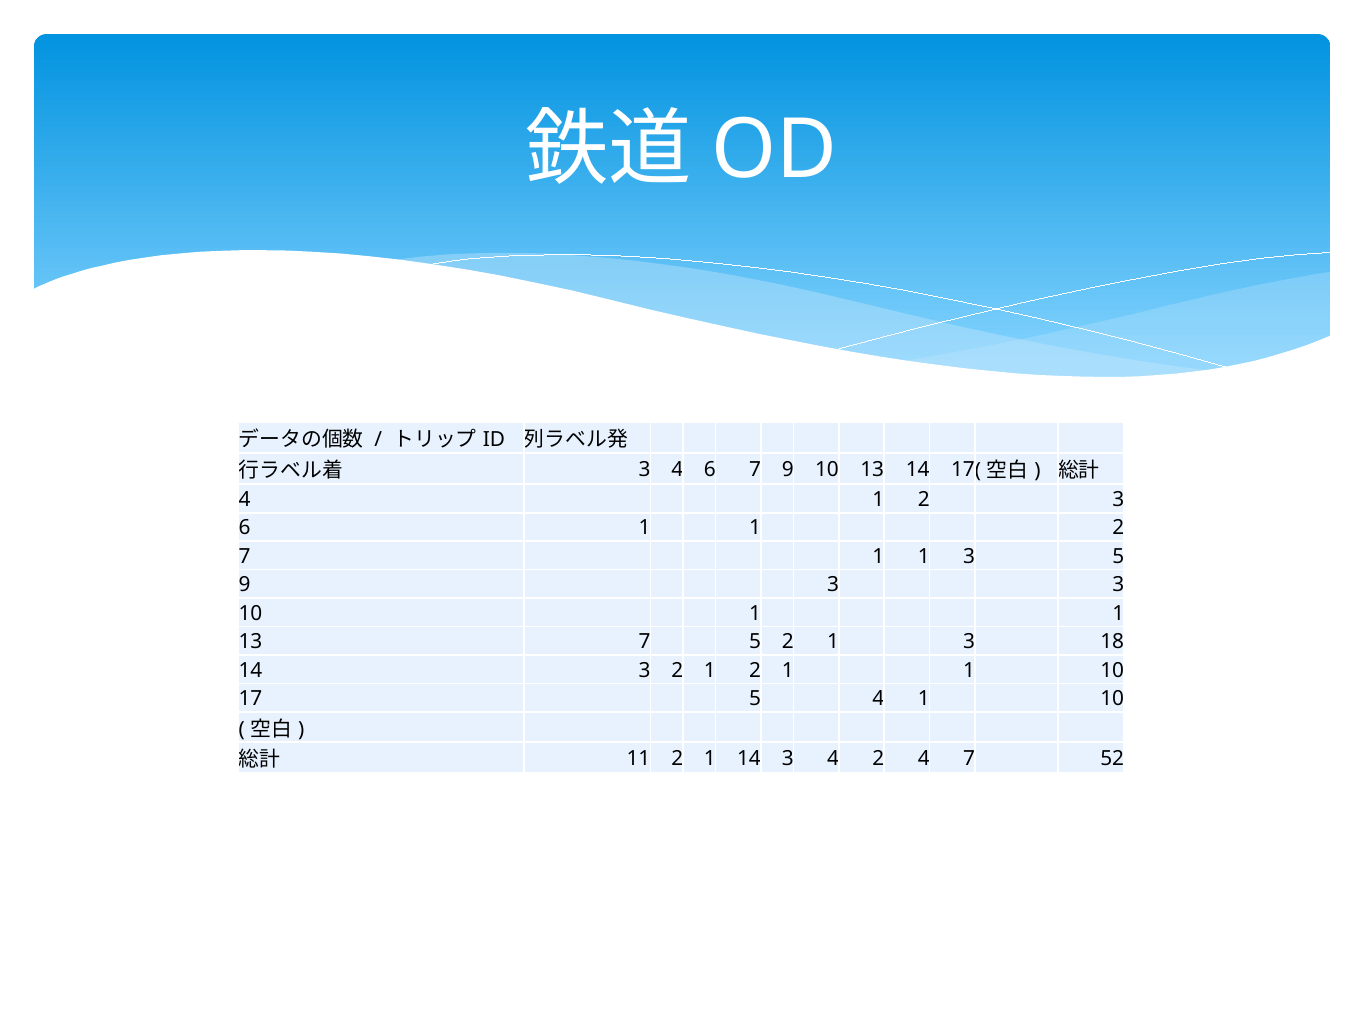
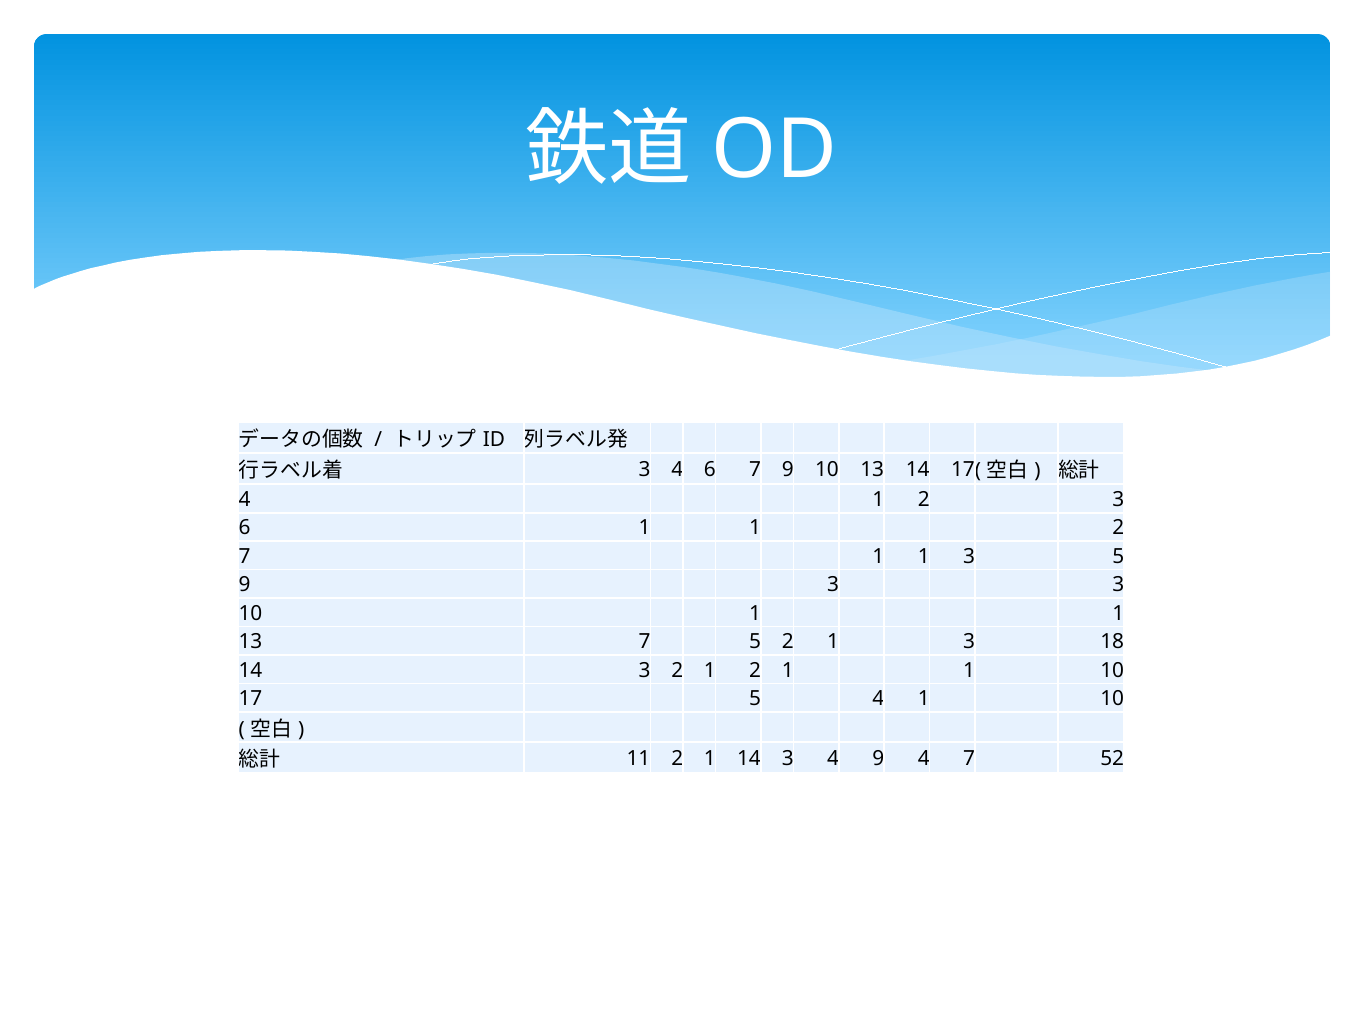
4 2: 2 -> 9
